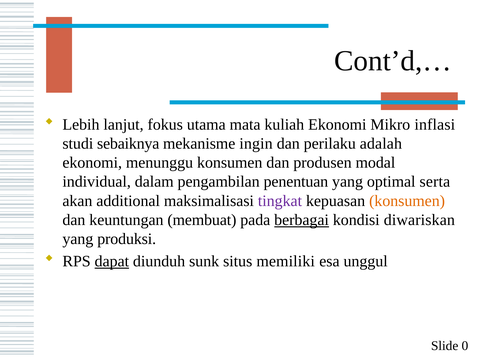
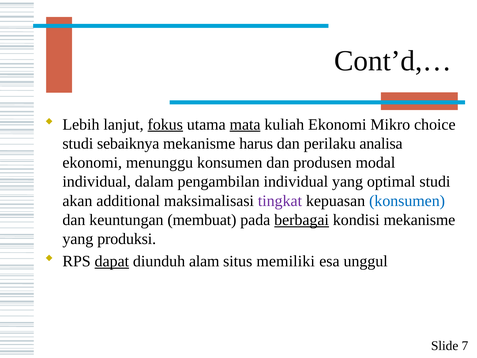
fokus underline: none -> present
mata underline: none -> present
inflasi: inflasi -> choice
ingin: ingin -> harus
adalah: adalah -> analisa
pengambilan penentuan: penentuan -> individual
optimal serta: serta -> studi
konsumen at (407, 201) colour: orange -> blue
kondisi diwariskan: diwariskan -> mekanisme
sunk: sunk -> alam
0: 0 -> 7
